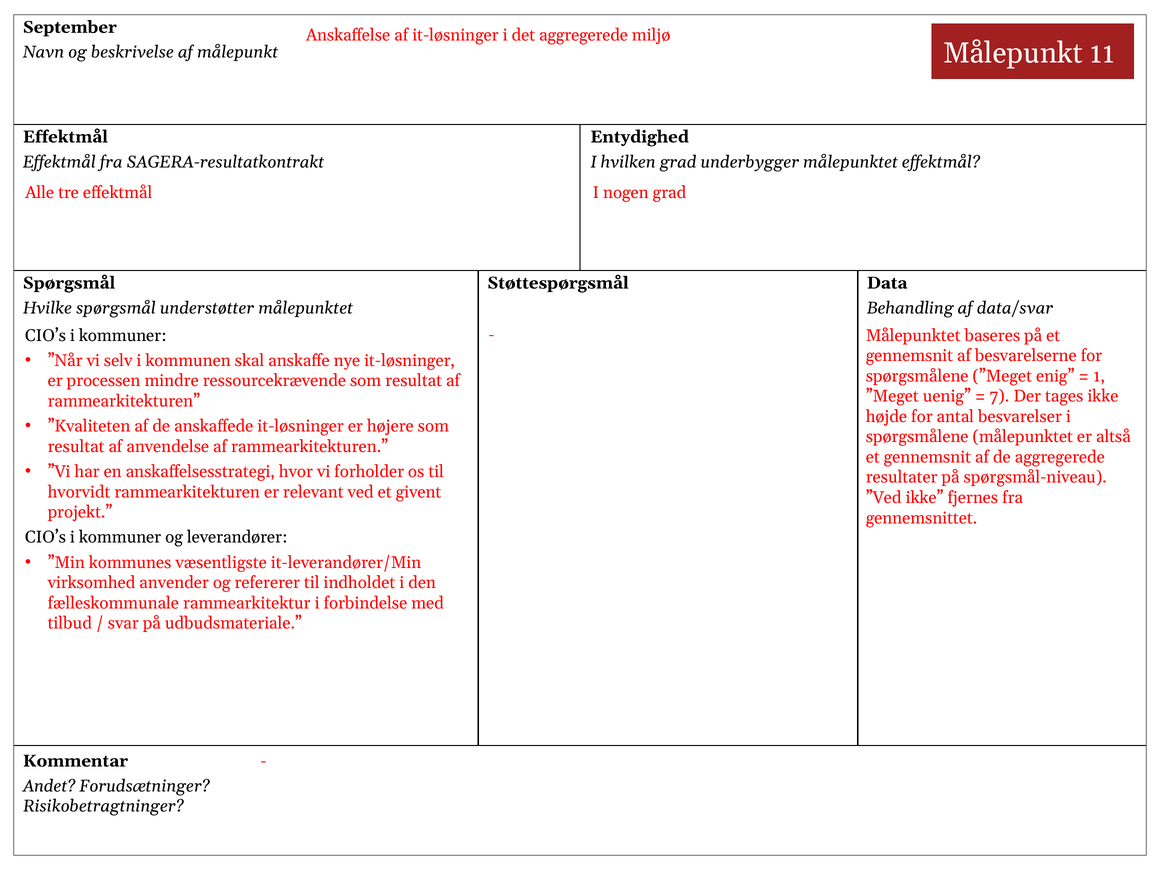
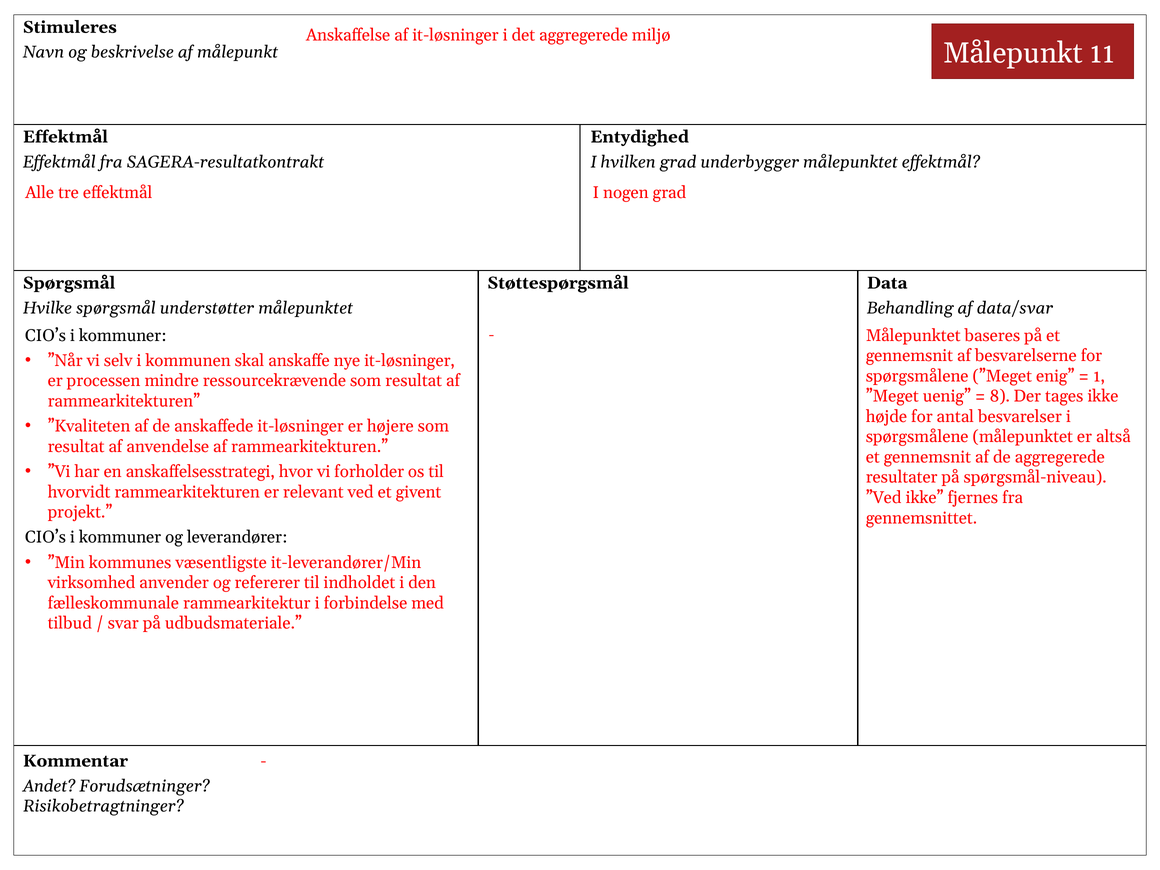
September: September -> Stimuleres
7: 7 -> 8
